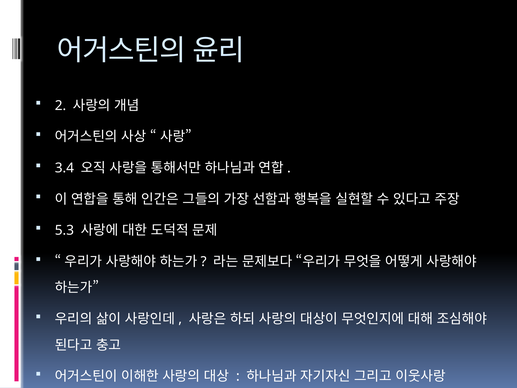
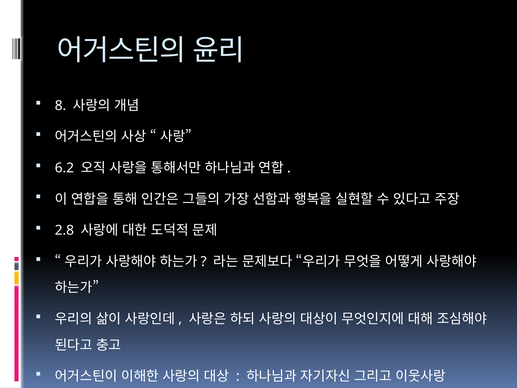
2: 2 -> 8
3.4: 3.4 -> 6.2
5.3: 5.3 -> 2.8
